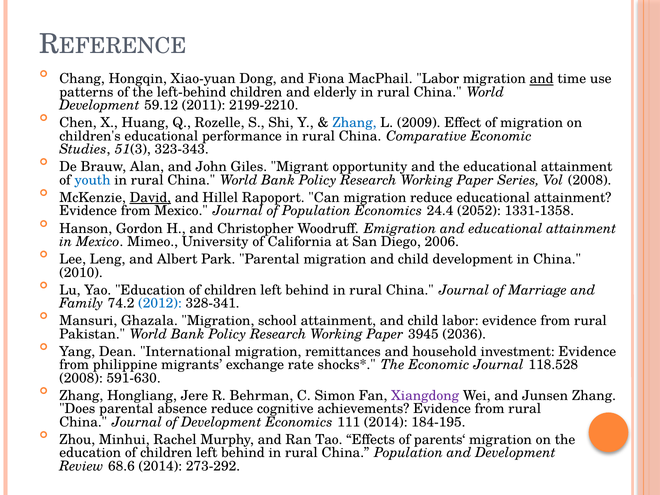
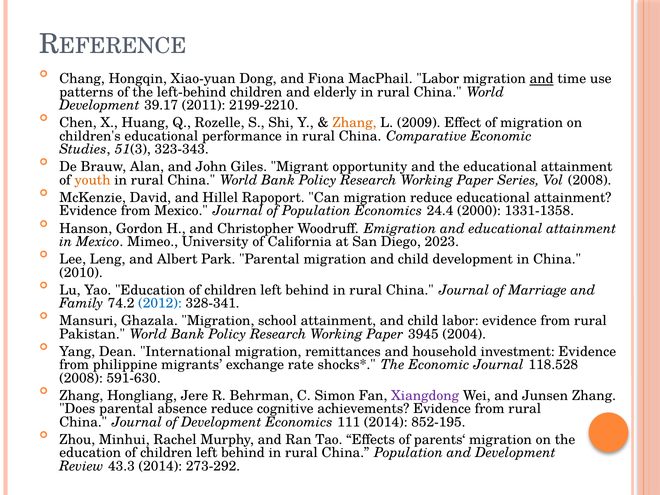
59.12: 59.12 -> 39.17
Zhang at (354, 123) colour: blue -> orange
youth colour: blue -> orange
David underline: present -> none
2052: 2052 -> 2000
2006: 2006 -> 2023
2036: 2036 -> 2004
184-195: 184-195 -> 852-195
68.6: 68.6 -> 43.3
